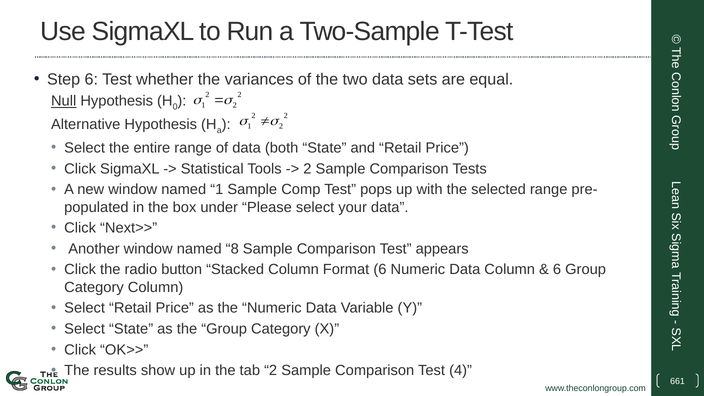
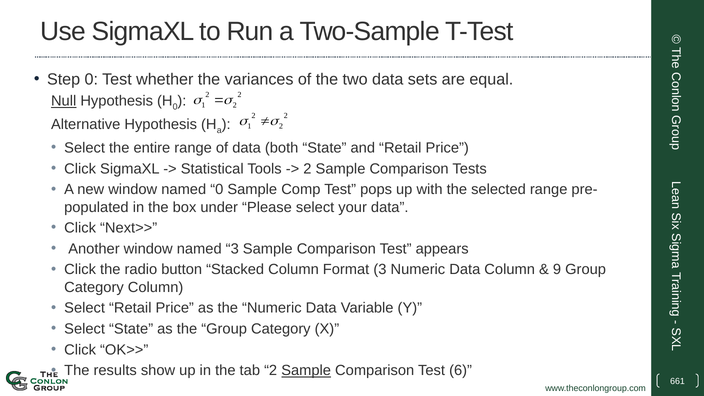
Step 6: 6 -> 0
named 1: 1 -> 0
named 8: 8 -> 3
Format 6: 6 -> 3
6 at (557, 270): 6 -> 9
Sample at (306, 371) underline: none -> present
4: 4 -> 6
